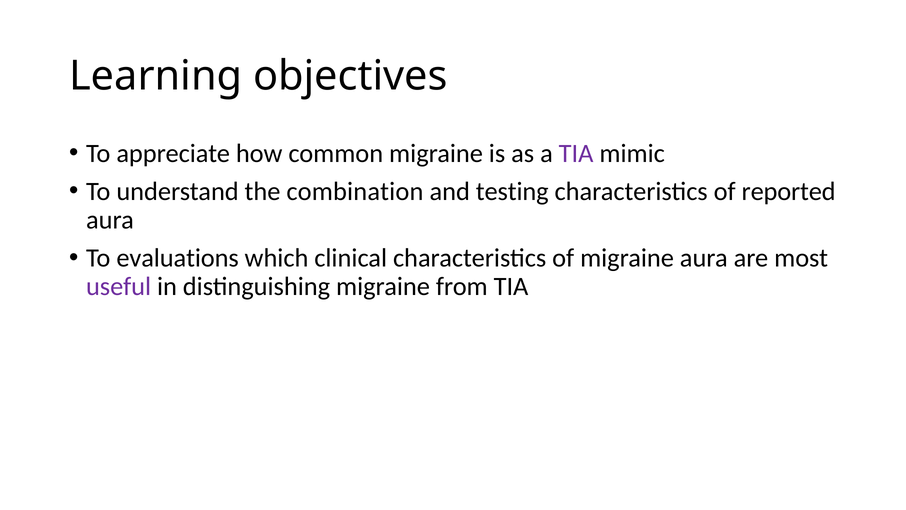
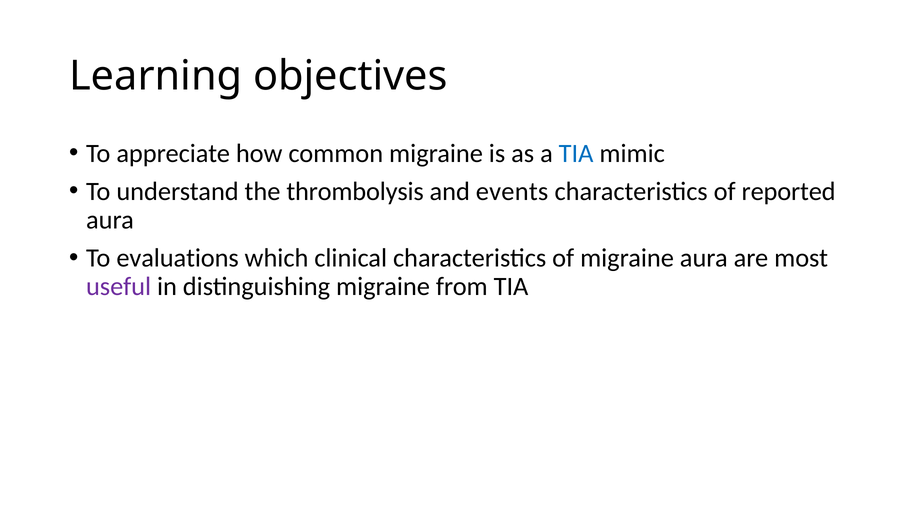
TIA at (576, 153) colour: purple -> blue
combination: combination -> thrombolysis
testing: testing -> events
